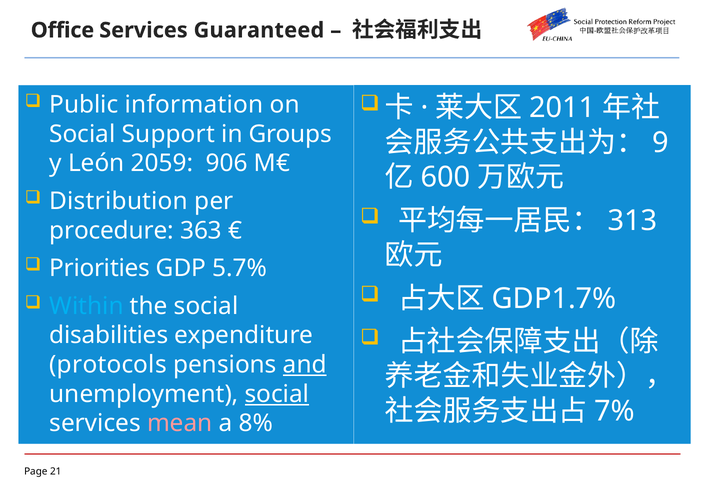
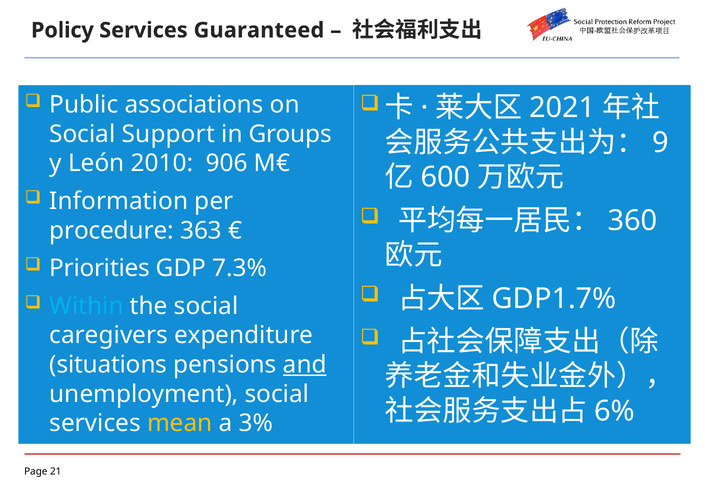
Office: Office -> Policy
information: information -> associations
2011: 2011 -> 2021
2059: 2059 -> 2010
Distribution: Distribution -> Information
313: 313 -> 360
5.7%: 5.7% -> 7.3%
disabilities: disabilities -> caregivers
protocols: protocols -> situations
social at (277, 394) underline: present -> none
7%: 7% -> 6%
mean colour: pink -> yellow
8%: 8% -> 3%
